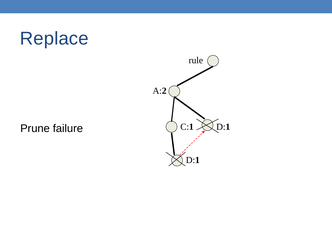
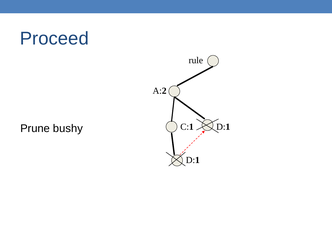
Replace: Replace -> Proceed
failure: failure -> bushy
